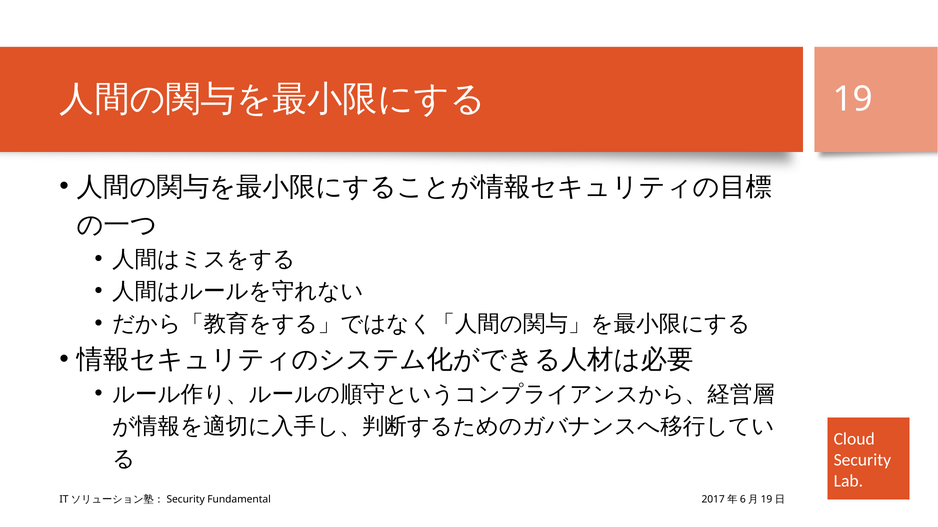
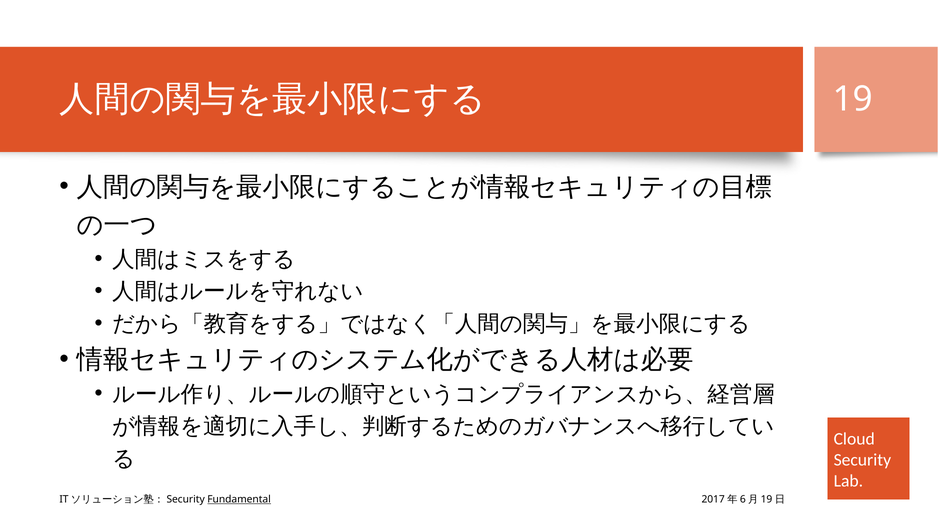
Fundamental underline: none -> present
